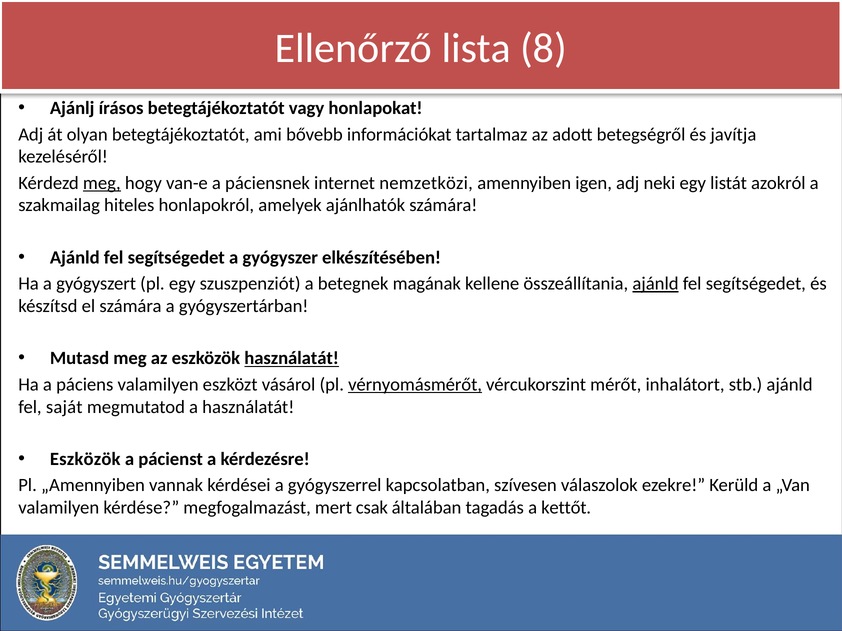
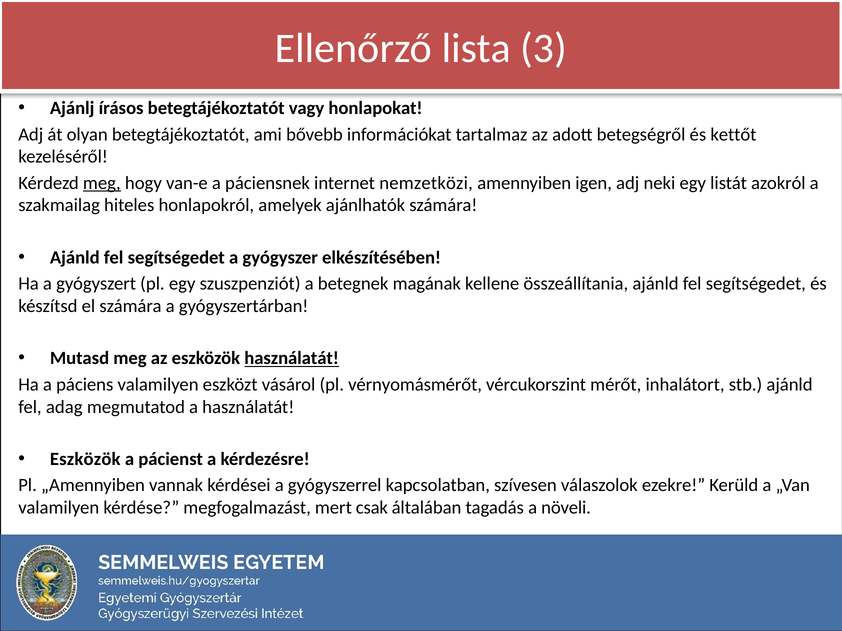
8: 8 -> 3
javítja: javítja -> kettőt
ajánld at (656, 284) underline: present -> none
vérnyomásmérőt underline: present -> none
saját: saját -> adag
kettőt: kettőt -> növeli
